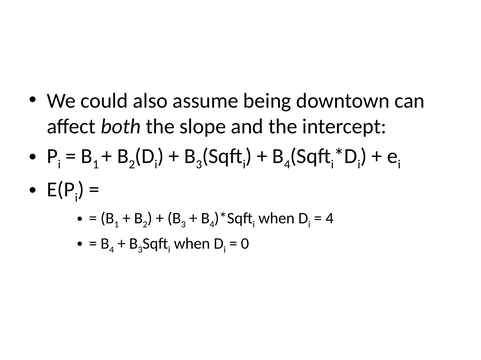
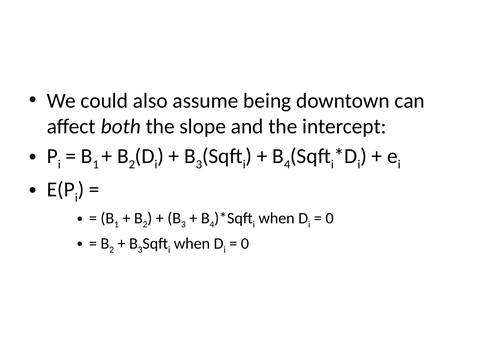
4 at (330, 219): 4 -> 0
4 at (112, 250): 4 -> 2
